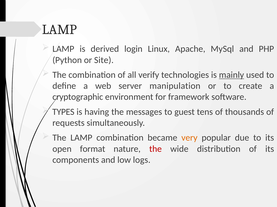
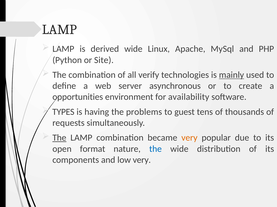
derived login: login -> wide
manipulation: manipulation -> asynchronous
cryptographic: cryptographic -> opportunities
framework: framework -> availability
messages: messages -> problems
The at (59, 138) underline: none -> present
the at (156, 149) colour: red -> blue
low logs: logs -> very
